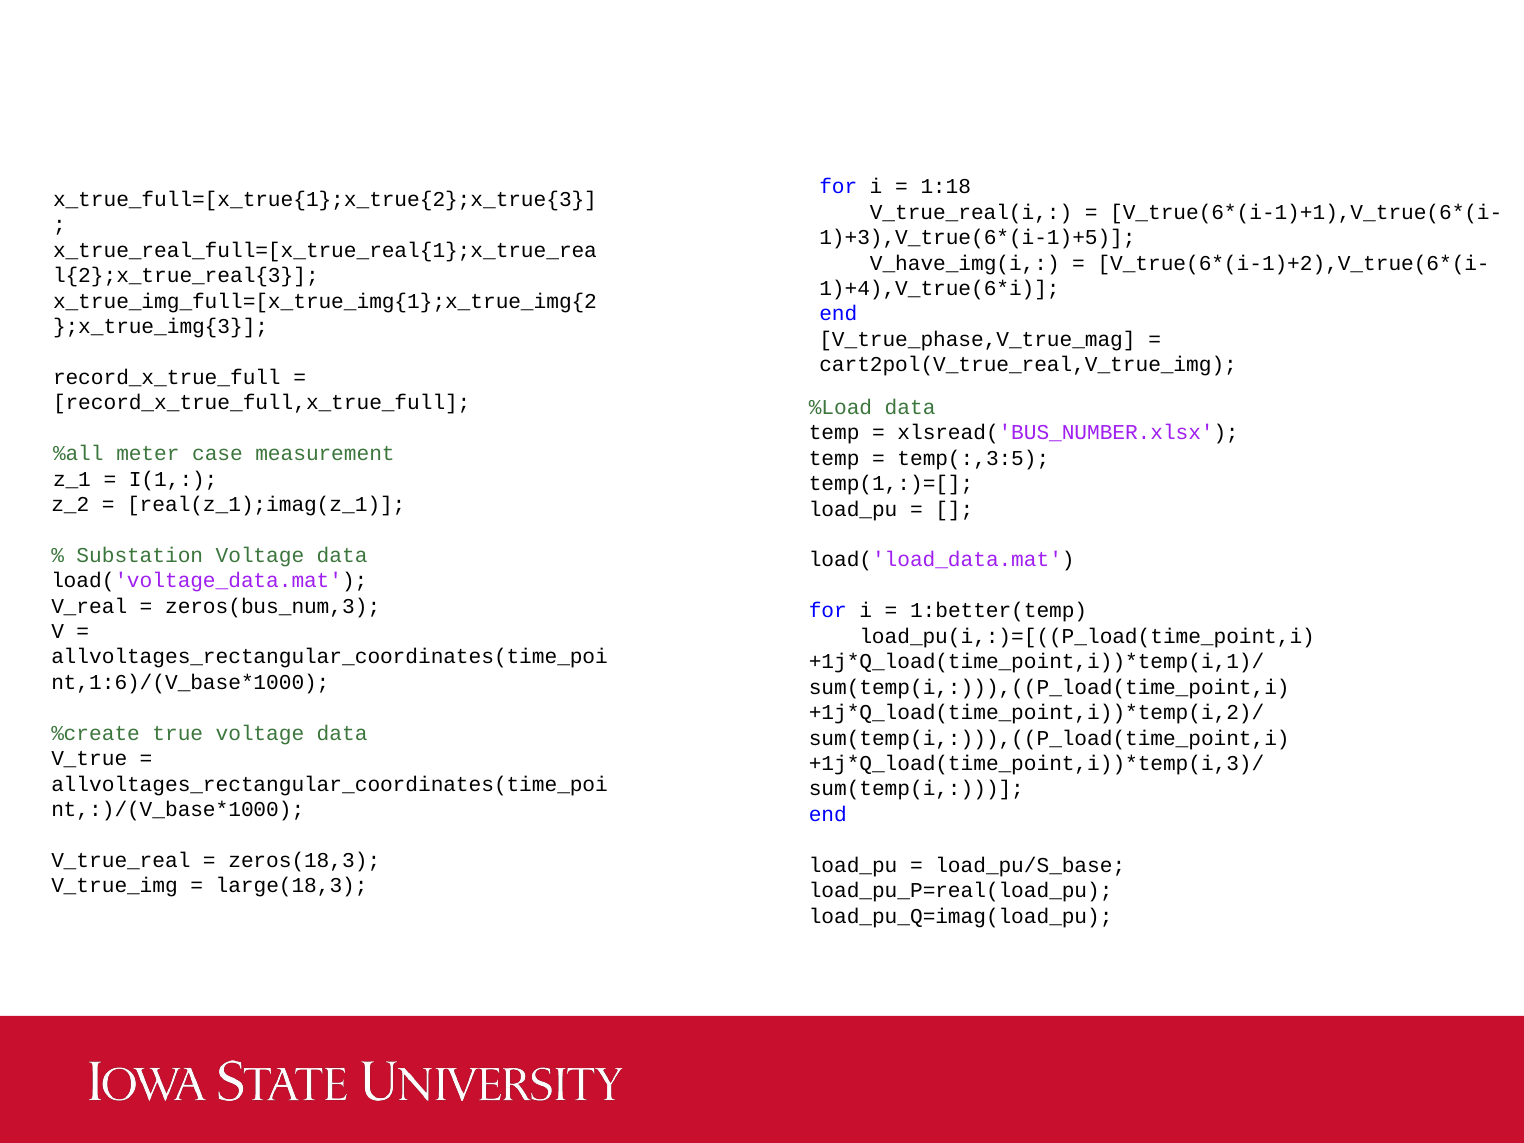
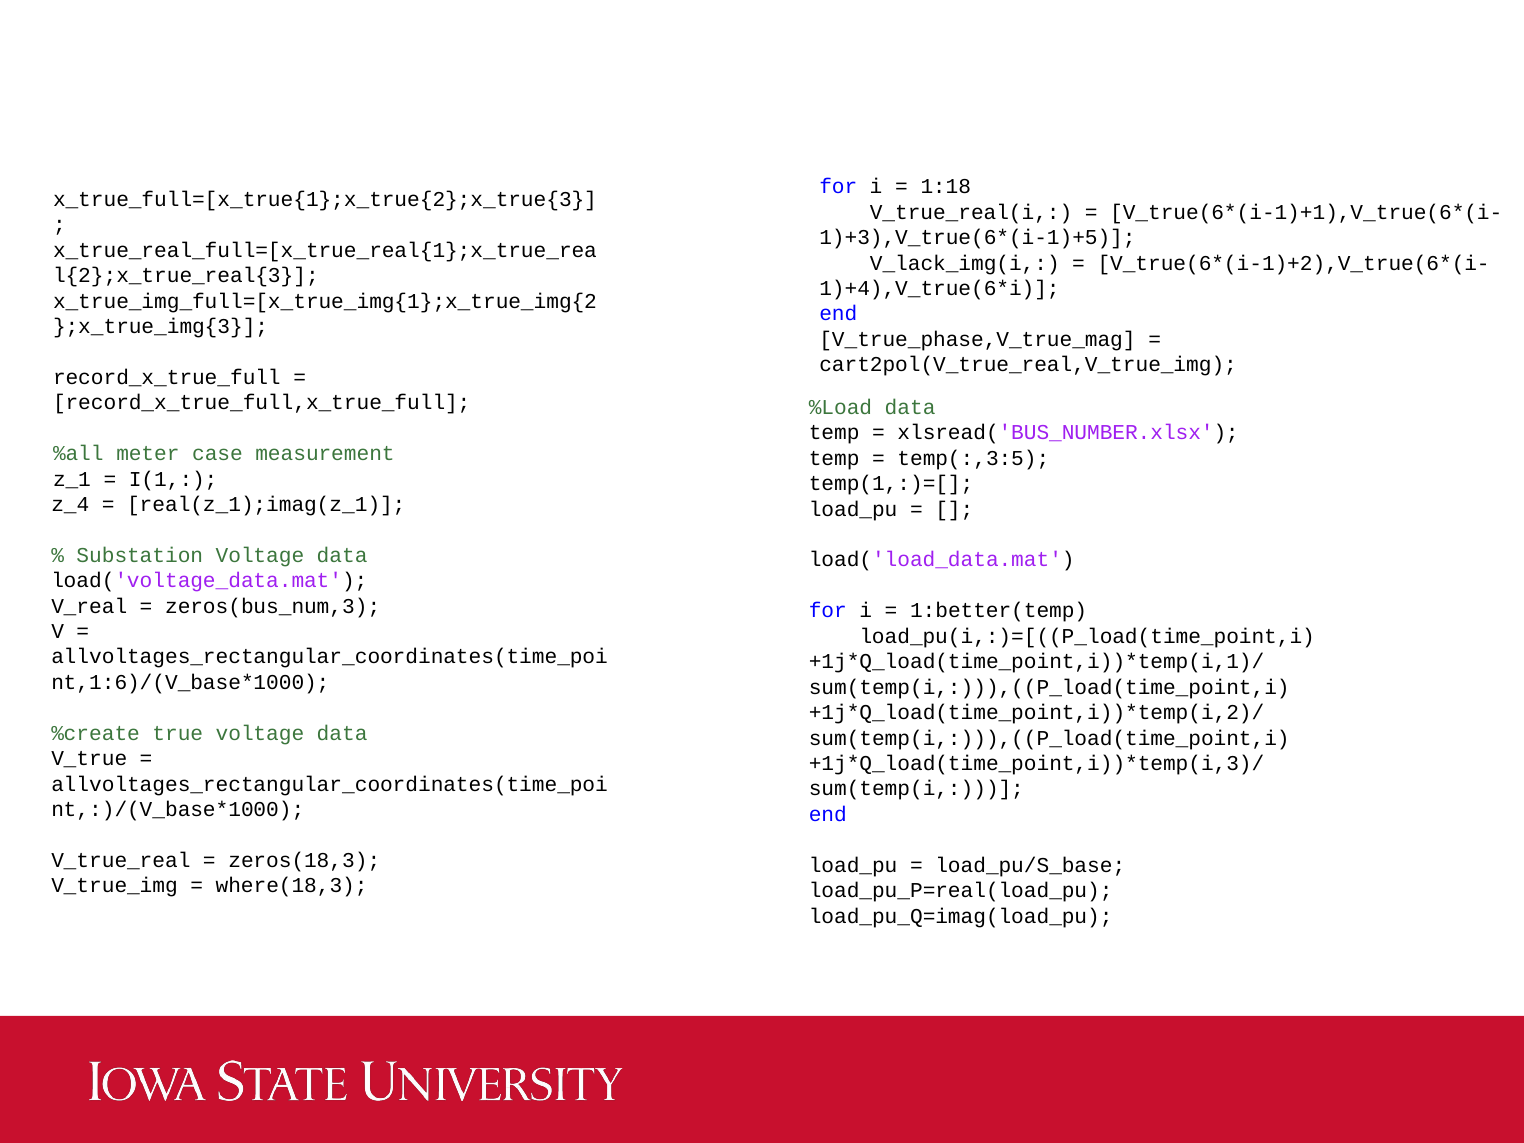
V_have_img(i: V_have_img(i -> V_lack_img(i
z_2: z_2 -> z_4
large(18,3: large(18,3 -> where(18,3
